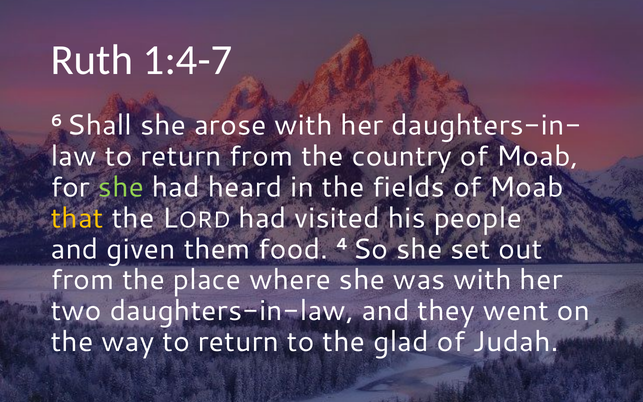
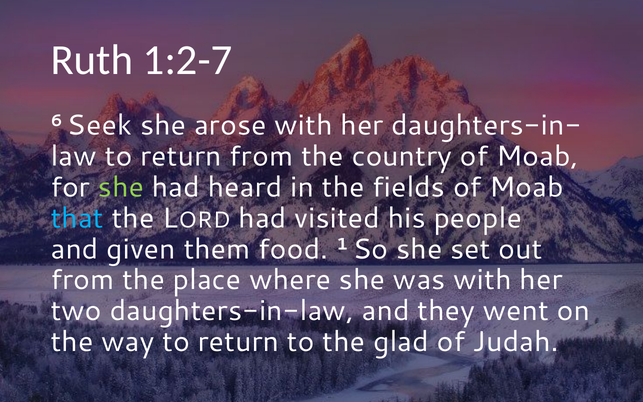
1:4-7: 1:4-7 -> 1:2-7
Shall: Shall -> Seek
that colour: yellow -> light blue
4: 4 -> 1
